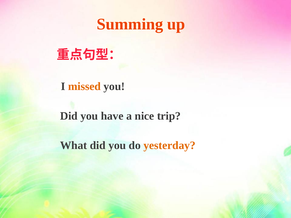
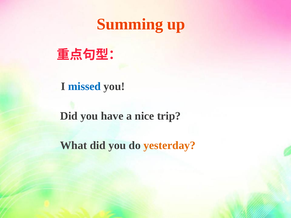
missed colour: orange -> blue
